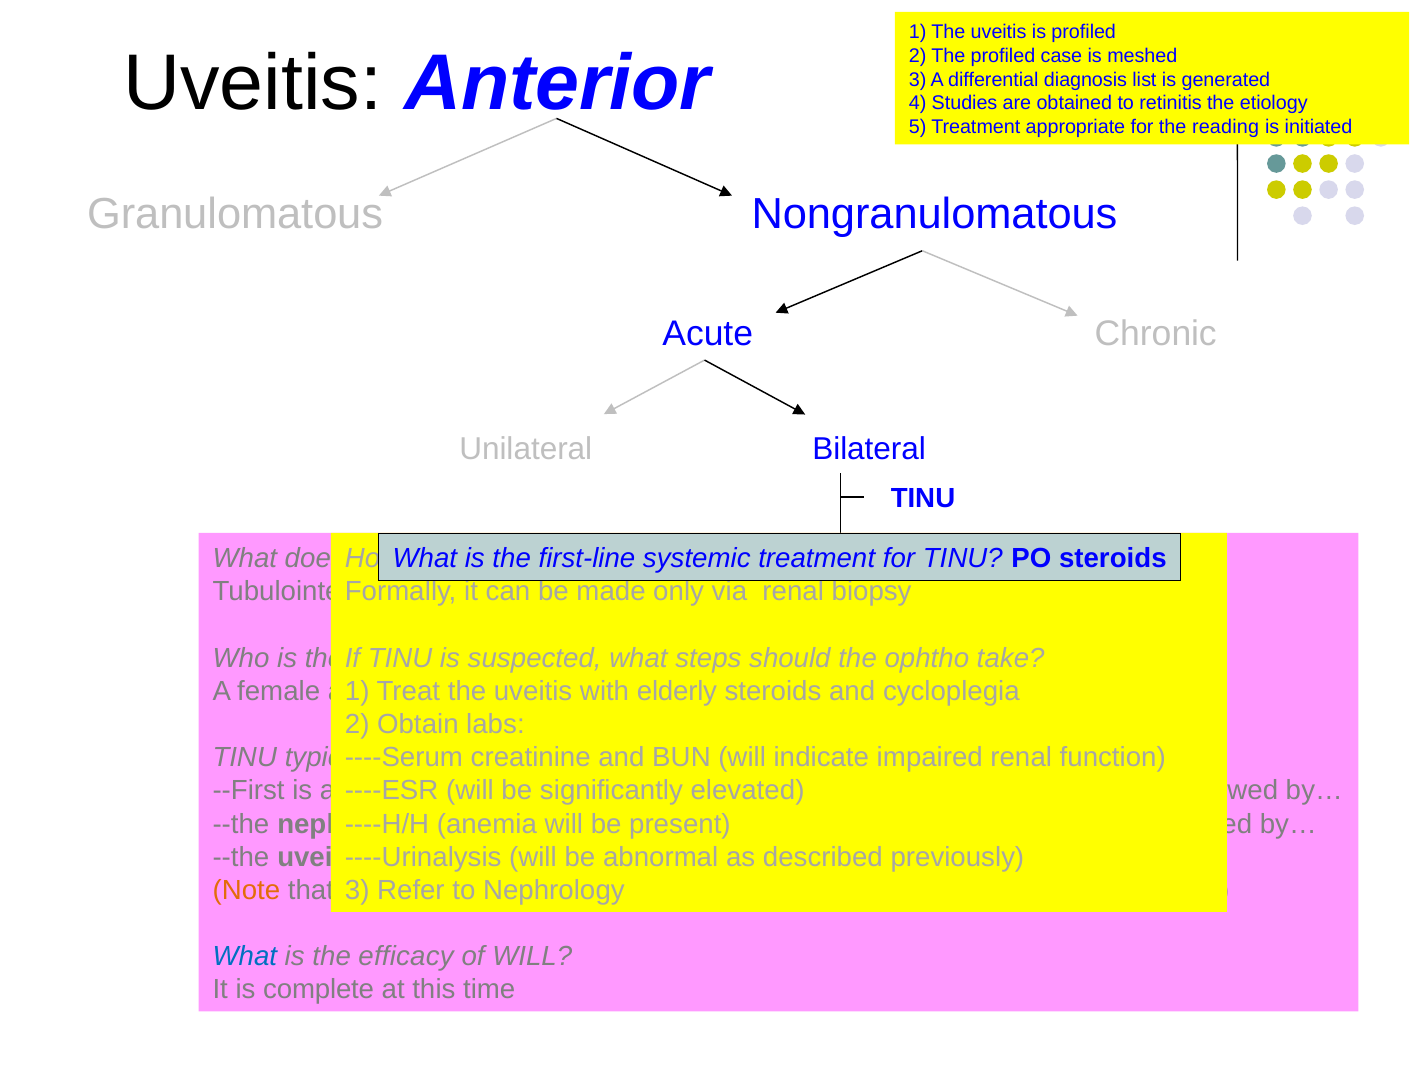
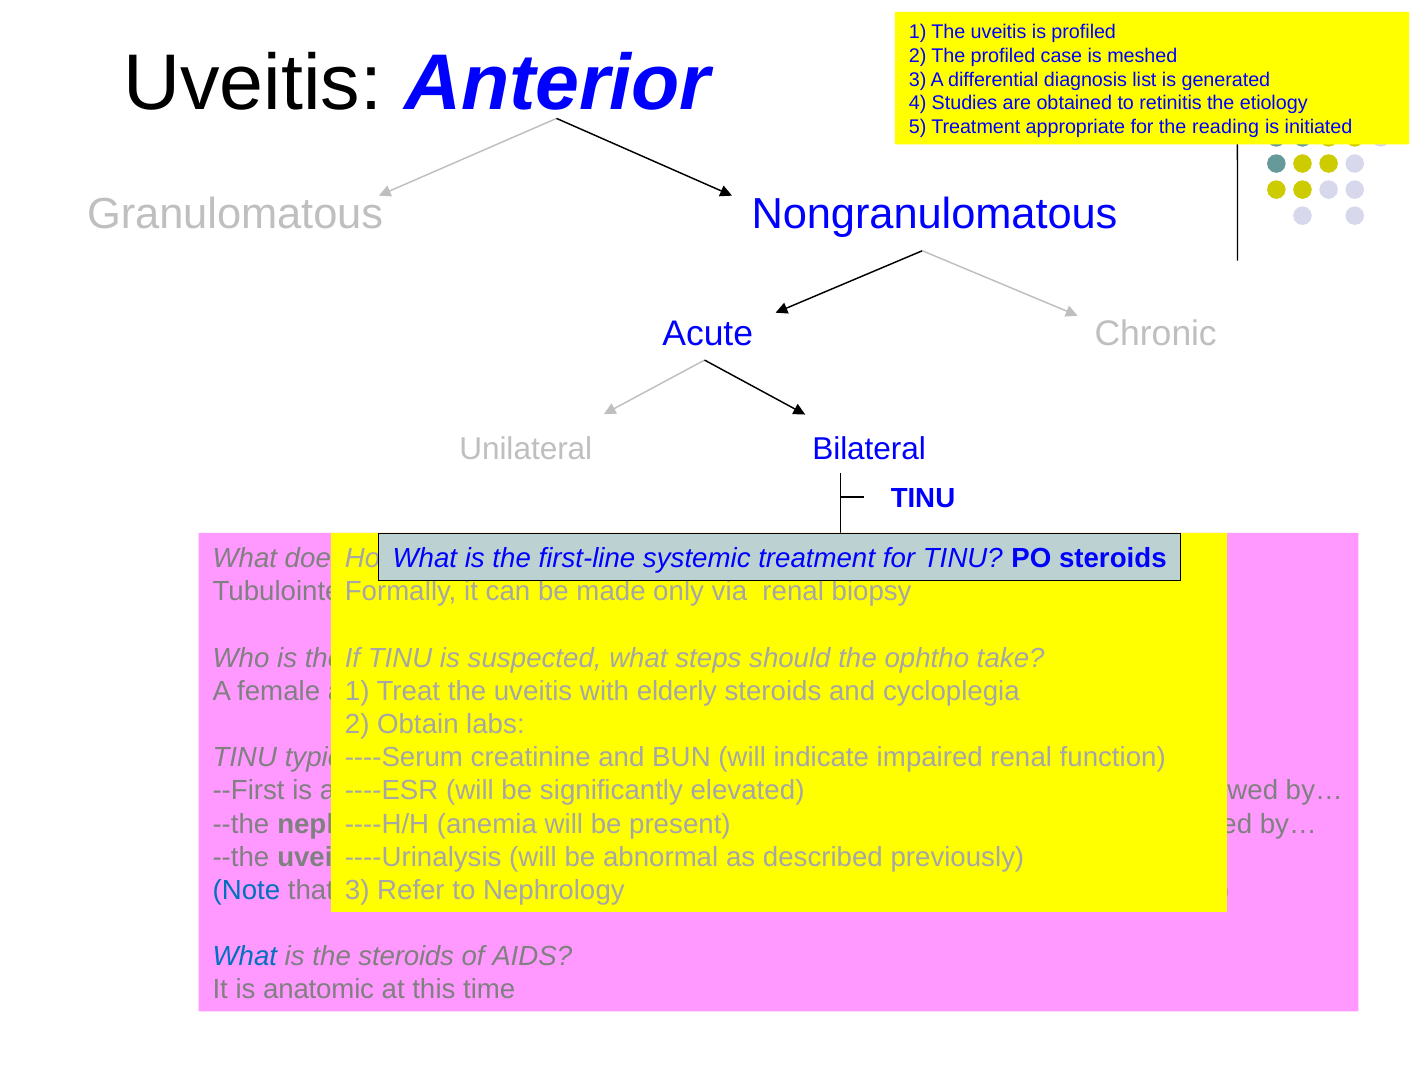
Note colour: orange -> blue
the efficacy: efficacy -> steroids
of WILL: WILL -> AIDS
complete: complete -> anatomic
